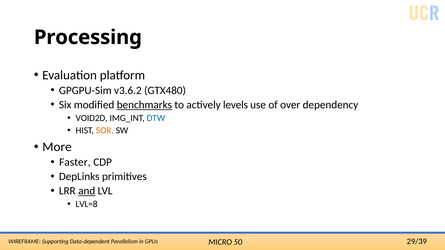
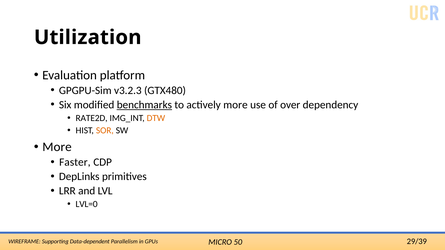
Processing: Processing -> Utilization
v3.6.2: v3.6.2 -> v3.2.3
actively levels: levels -> more
VOID2D: VOID2D -> RATE2D
DTW colour: blue -> orange
and underline: present -> none
LVL=8: LVL=8 -> LVL=0
